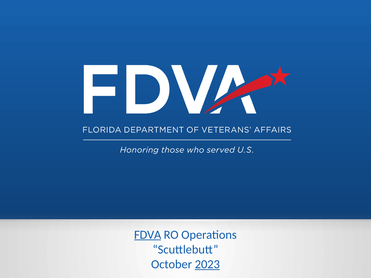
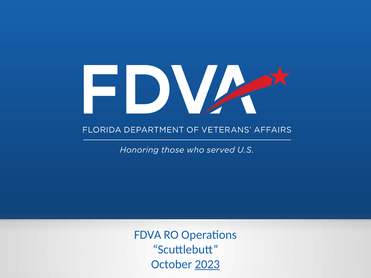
FDVA underline: present -> none
